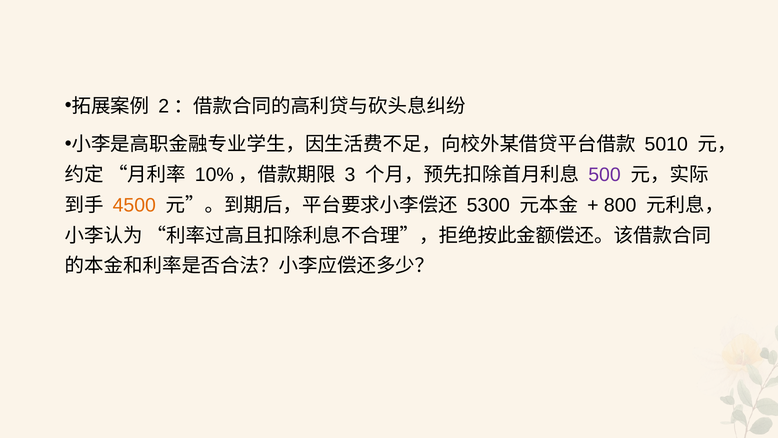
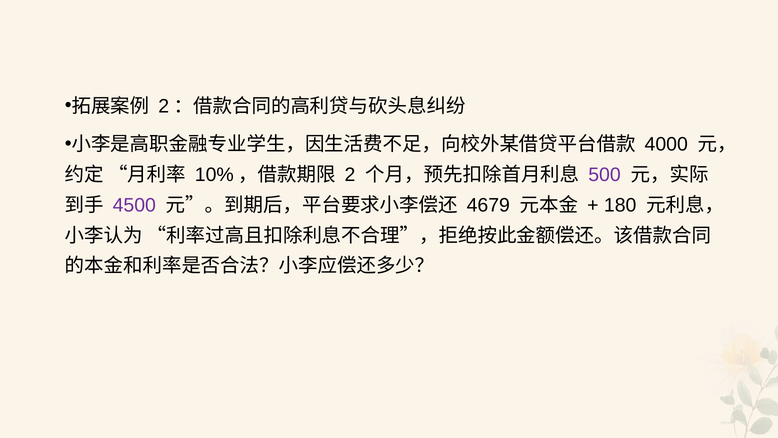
5010: 5010 -> 4000
3: 3 -> 2
4500 colour: orange -> purple
5300: 5300 -> 4679
800: 800 -> 180
